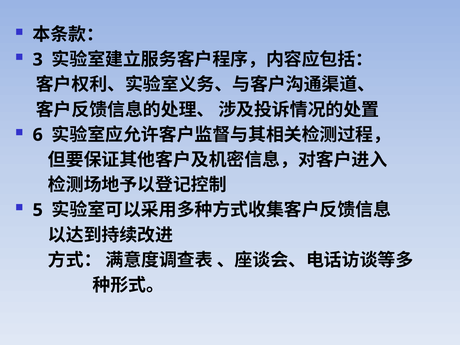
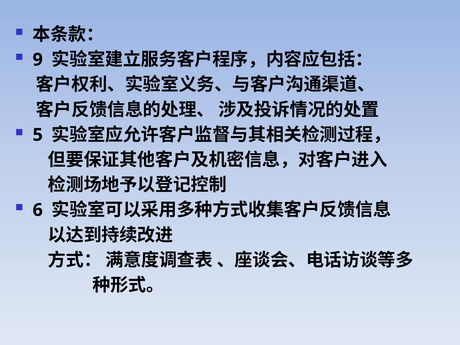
3: 3 -> 9
6: 6 -> 5
5: 5 -> 6
